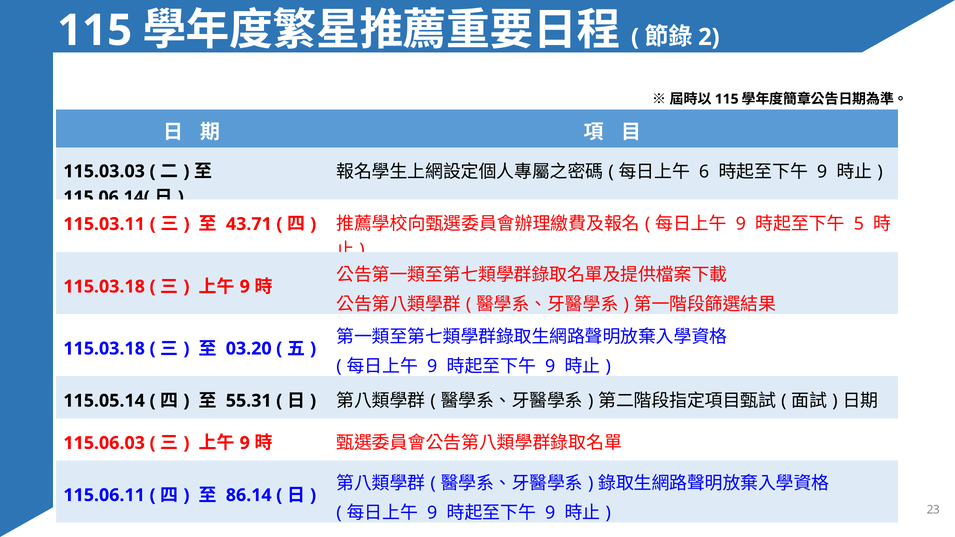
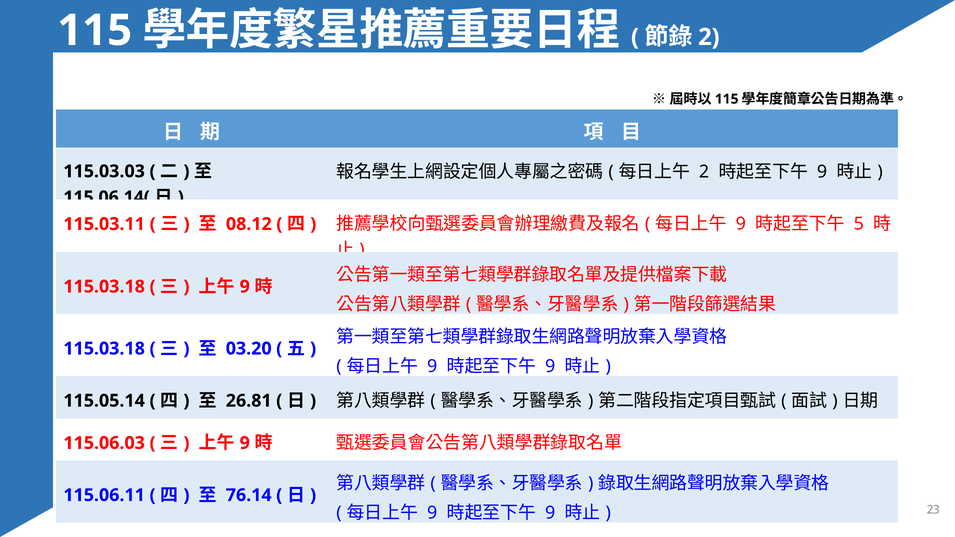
6 at (704, 172): 6 -> 2
43.71: 43.71 -> 08.12
55.31: 55.31 -> 26.81
86.14: 86.14 -> 76.14
